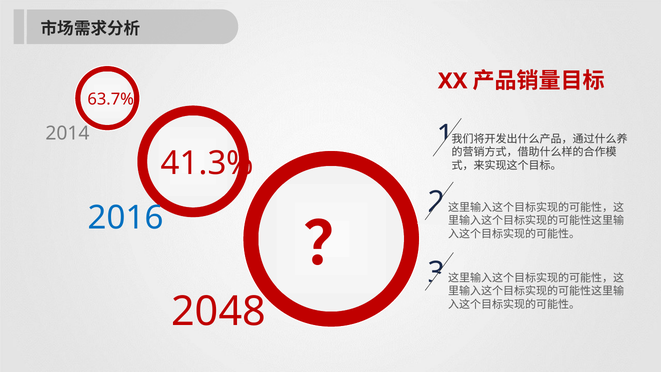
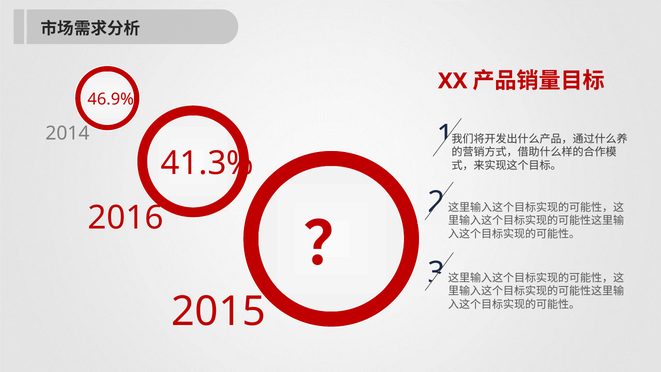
63.7%: 63.7% -> 46.9%
2016 colour: blue -> red
2048: 2048 -> 2015
